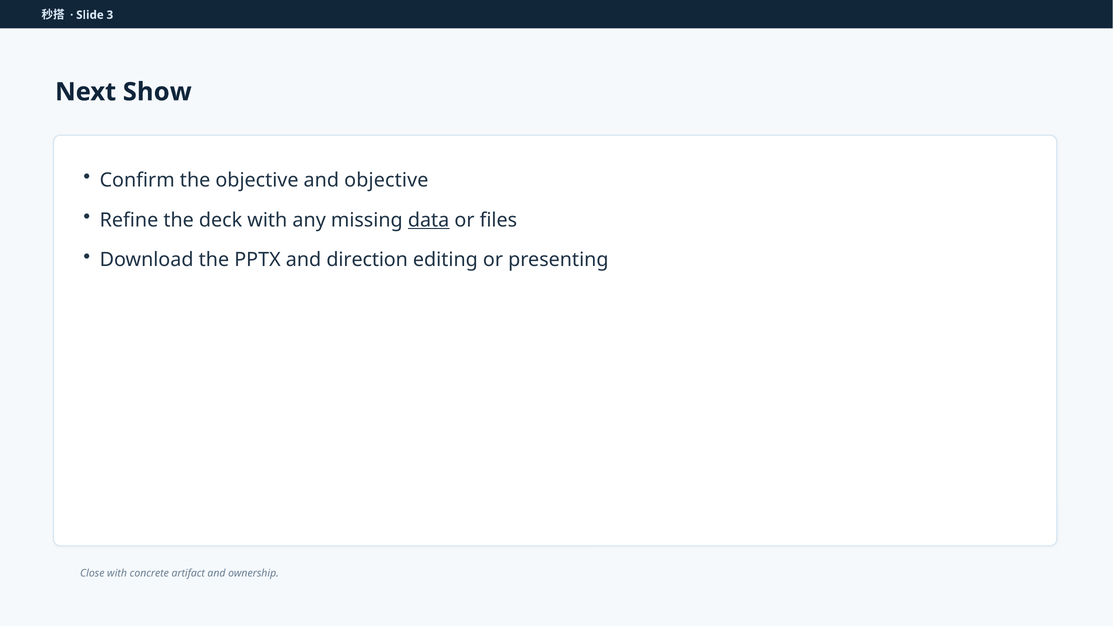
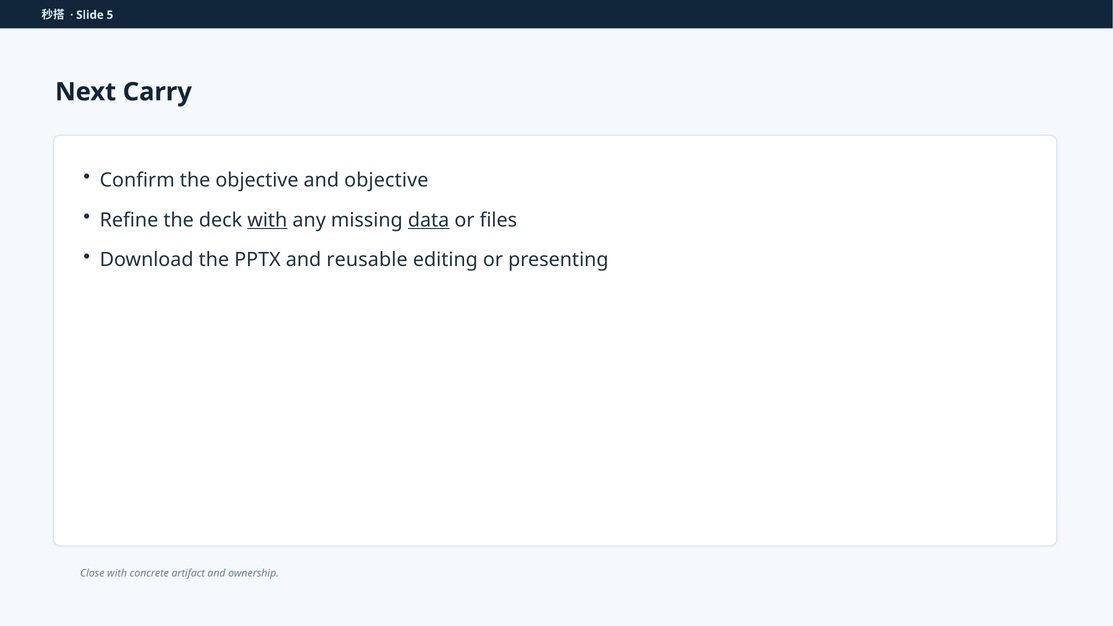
3: 3 -> 5
Show: Show -> Carry
with at (267, 220) underline: none -> present
direction: direction -> reusable
